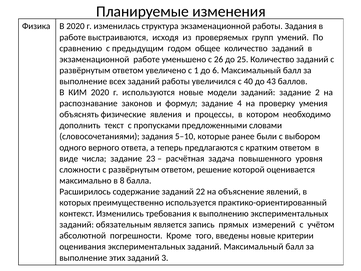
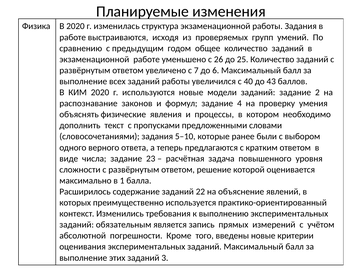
1: 1 -> 7
8: 8 -> 1
